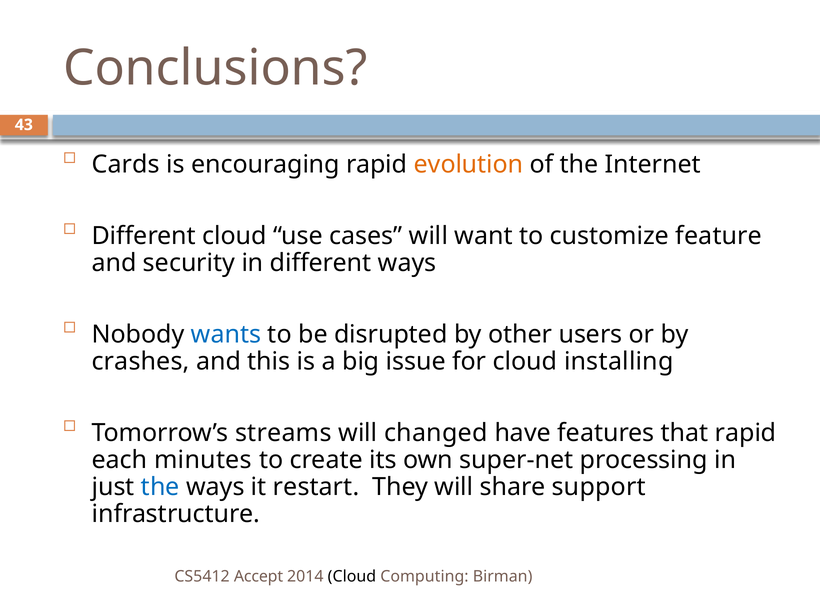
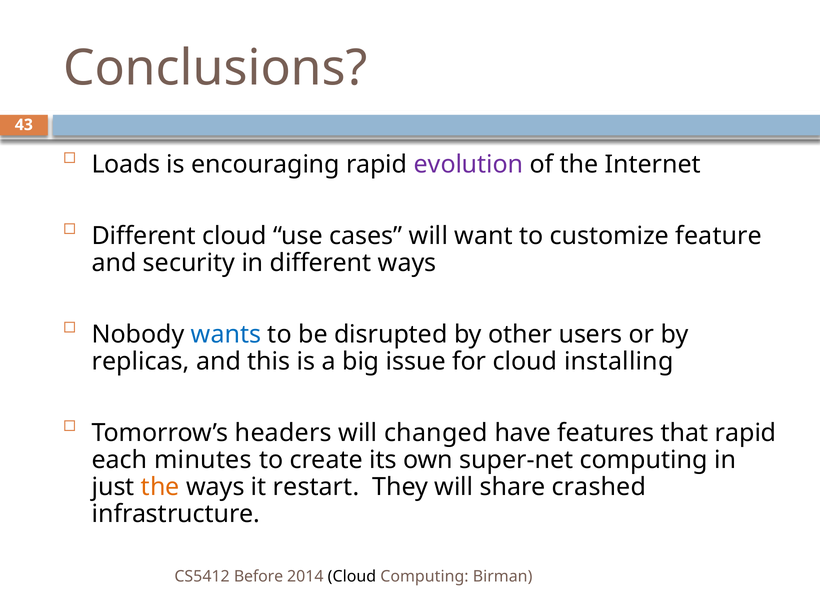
Cards: Cards -> Loads
evolution colour: orange -> purple
crashes: crashes -> replicas
streams: streams -> headers
super-net processing: processing -> computing
the at (160, 487) colour: blue -> orange
support: support -> crashed
Accept: Accept -> Before
